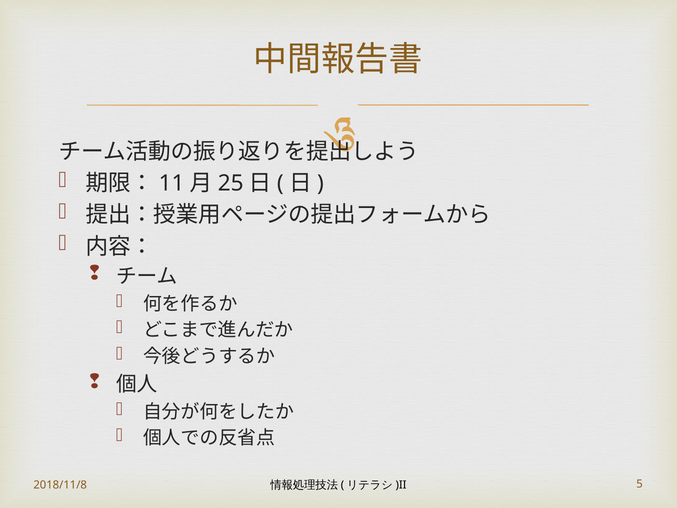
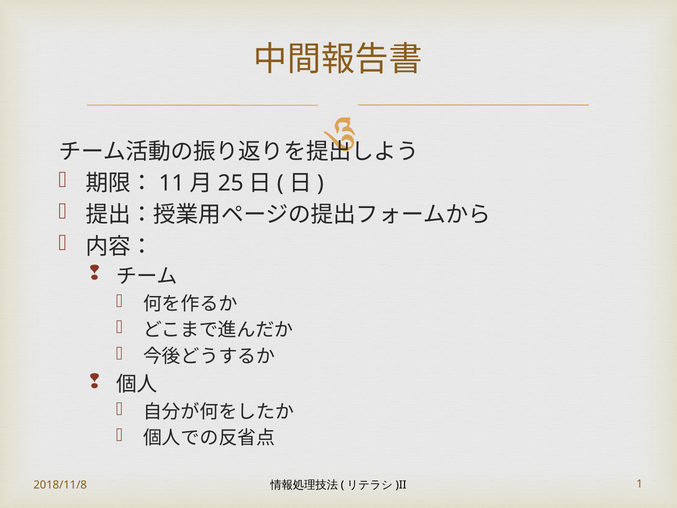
5: 5 -> 1
